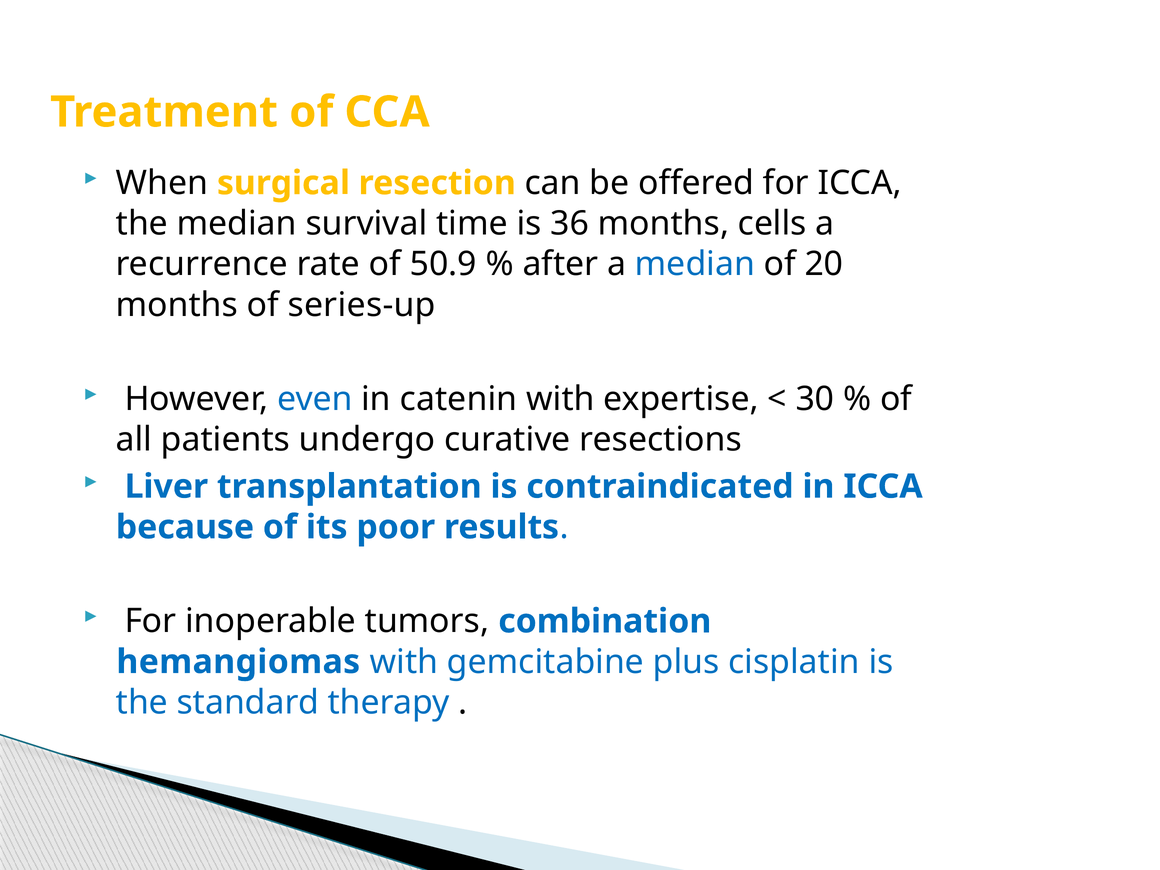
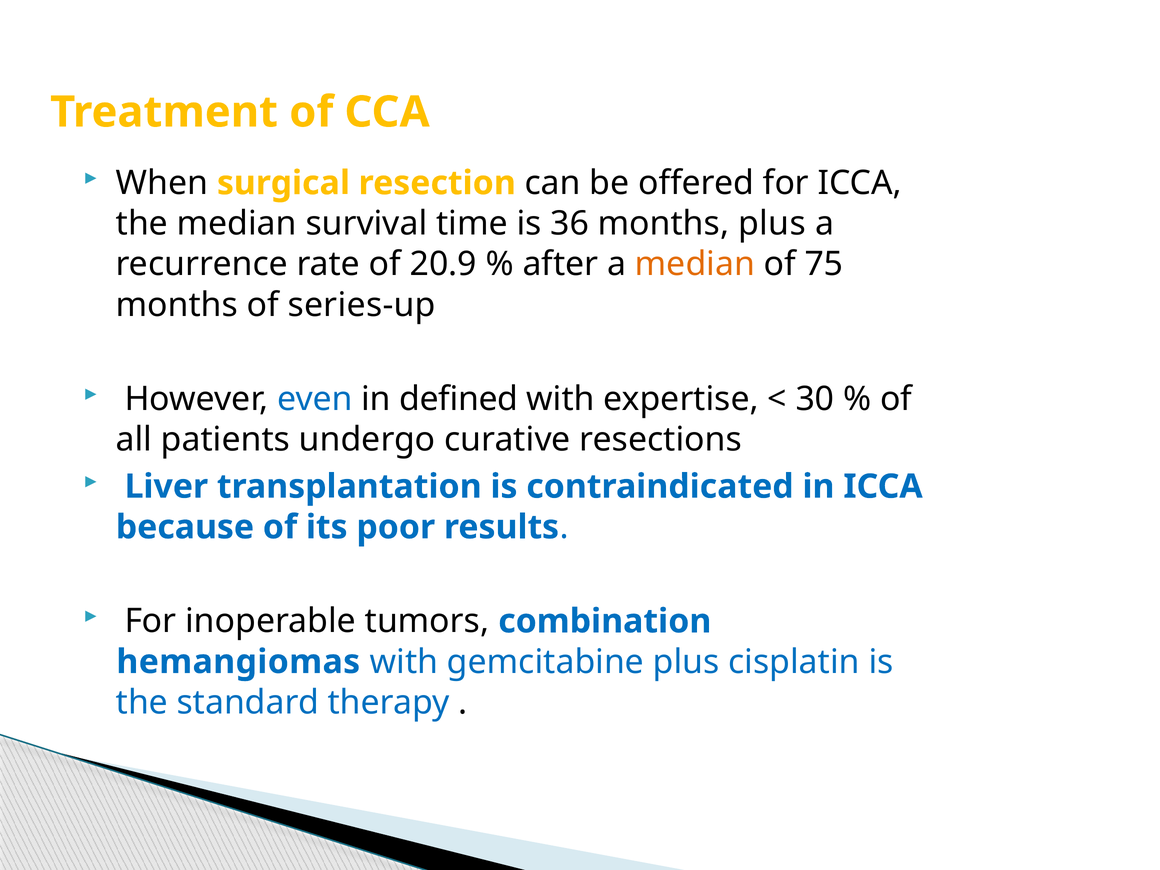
months cells: cells -> plus
50.9: 50.9 -> 20.9
median at (695, 264) colour: blue -> orange
20: 20 -> 75
catenin: catenin -> defined
